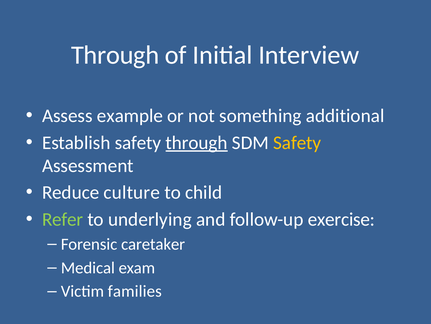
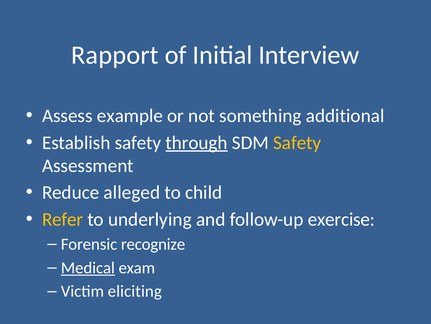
Through at (115, 55): Through -> Rapport
culture: culture -> alleged
Refer colour: light green -> yellow
caretaker: caretaker -> recognize
Medical underline: none -> present
families: families -> eliciting
